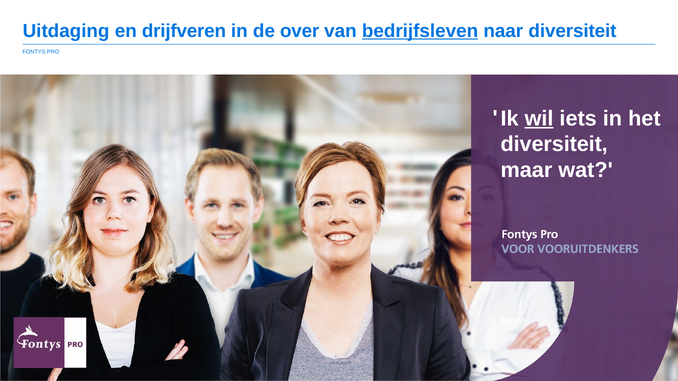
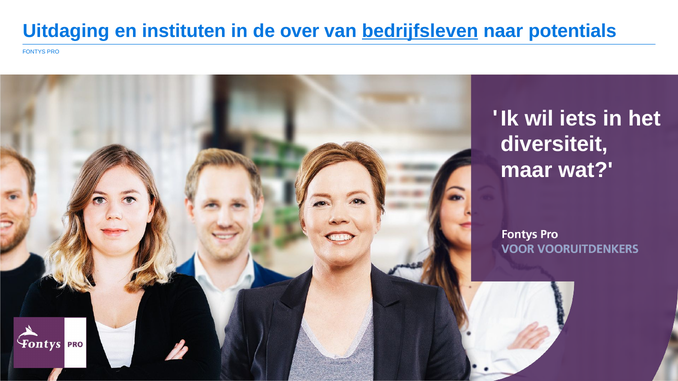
drijfveren: drijfveren -> instituten
naar diversiteit: diversiteit -> potentials
wil underline: present -> none
